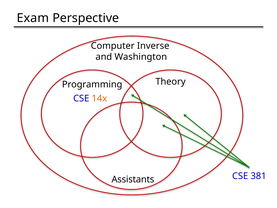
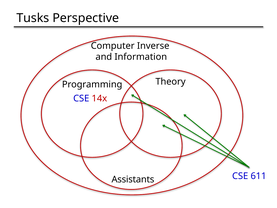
Exam: Exam -> Tusks
Washington: Washington -> Information
14x colour: orange -> red
381: 381 -> 611
